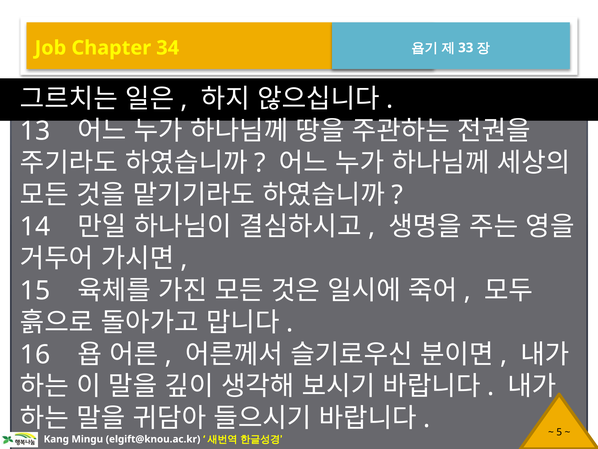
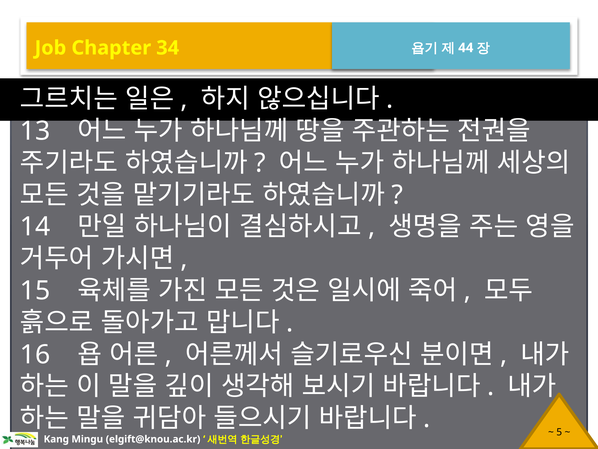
33: 33 -> 44
